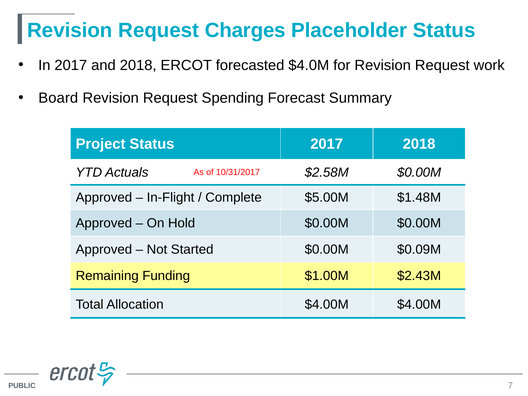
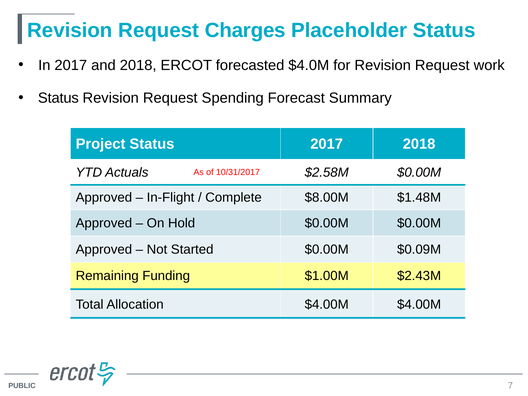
Board at (58, 98): Board -> Status
$5.00M: $5.00M -> $8.00M
